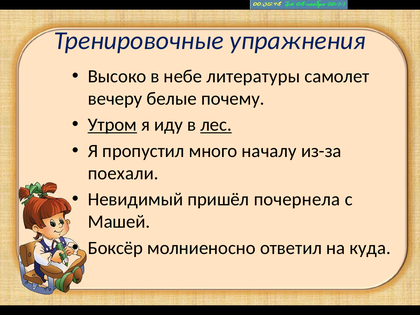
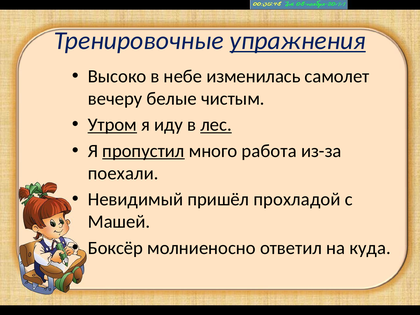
упражнения underline: none -> present
литературы: литературы -> изменилась
почему: почему -> чистым
пропустил underline: none -> present
началу: началу -> работа
почернела: почернела -> прохладой
